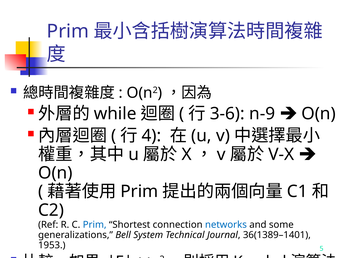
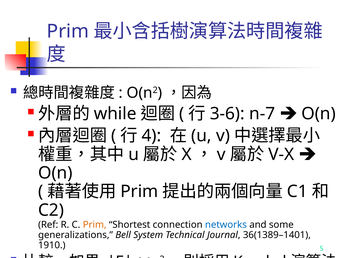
n-9: n-9 -> n-7
Prim at (95, 225) colour: blue -> orange
1953: 1953 -> 1910
